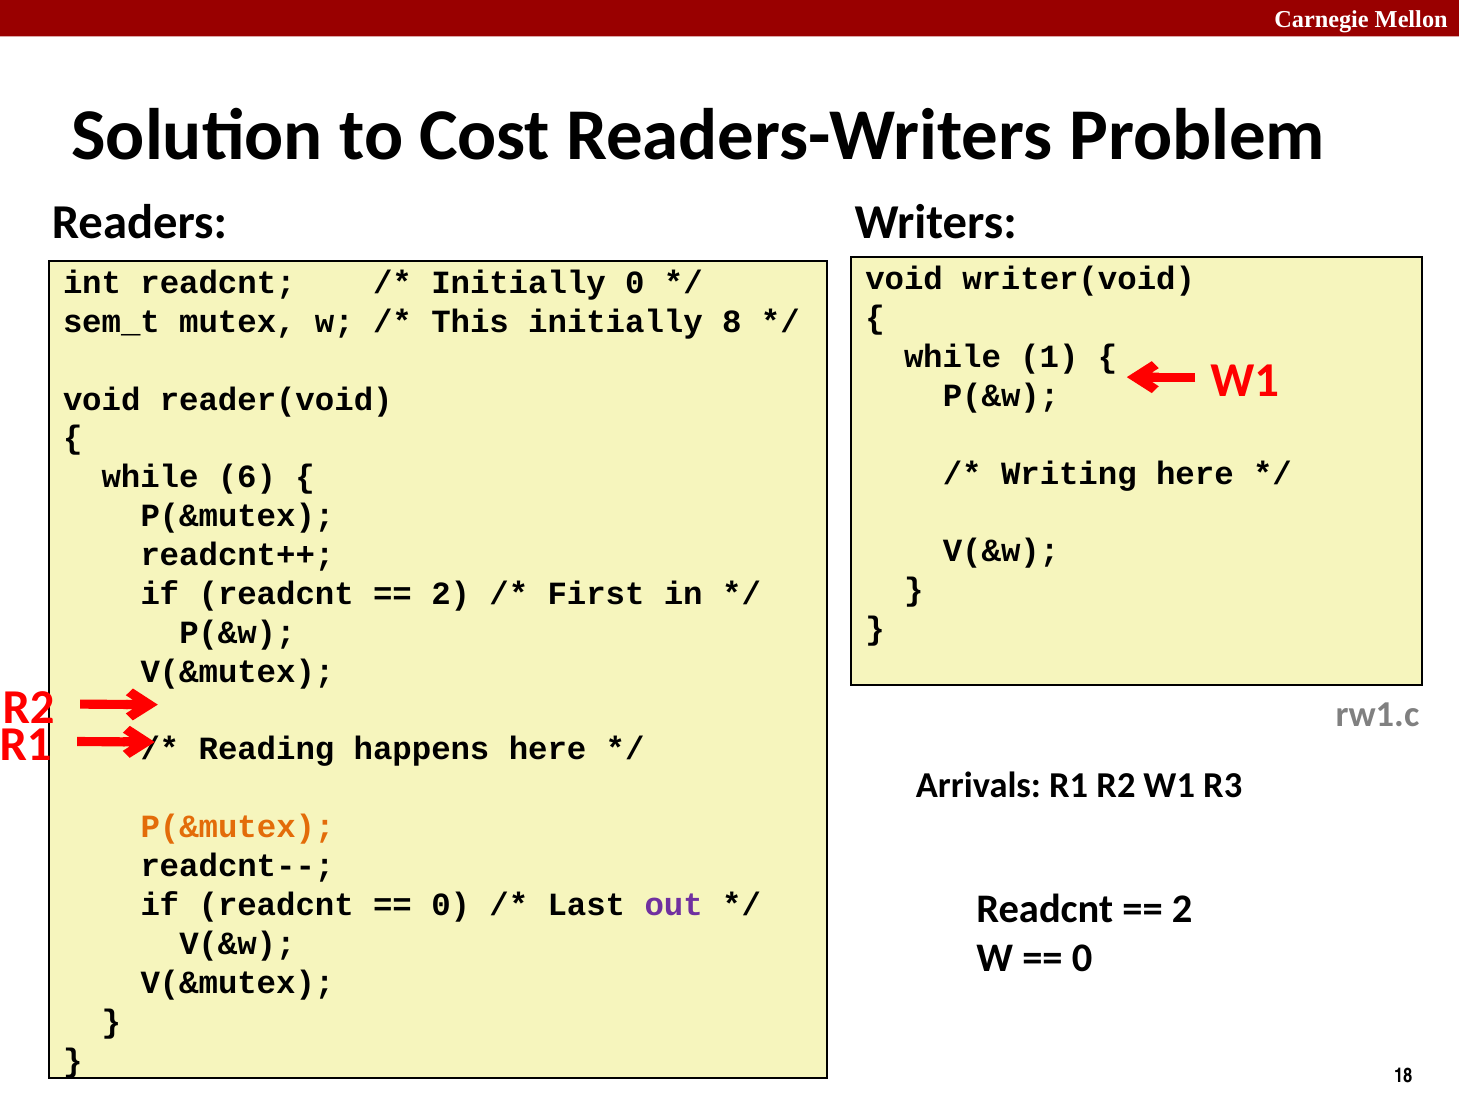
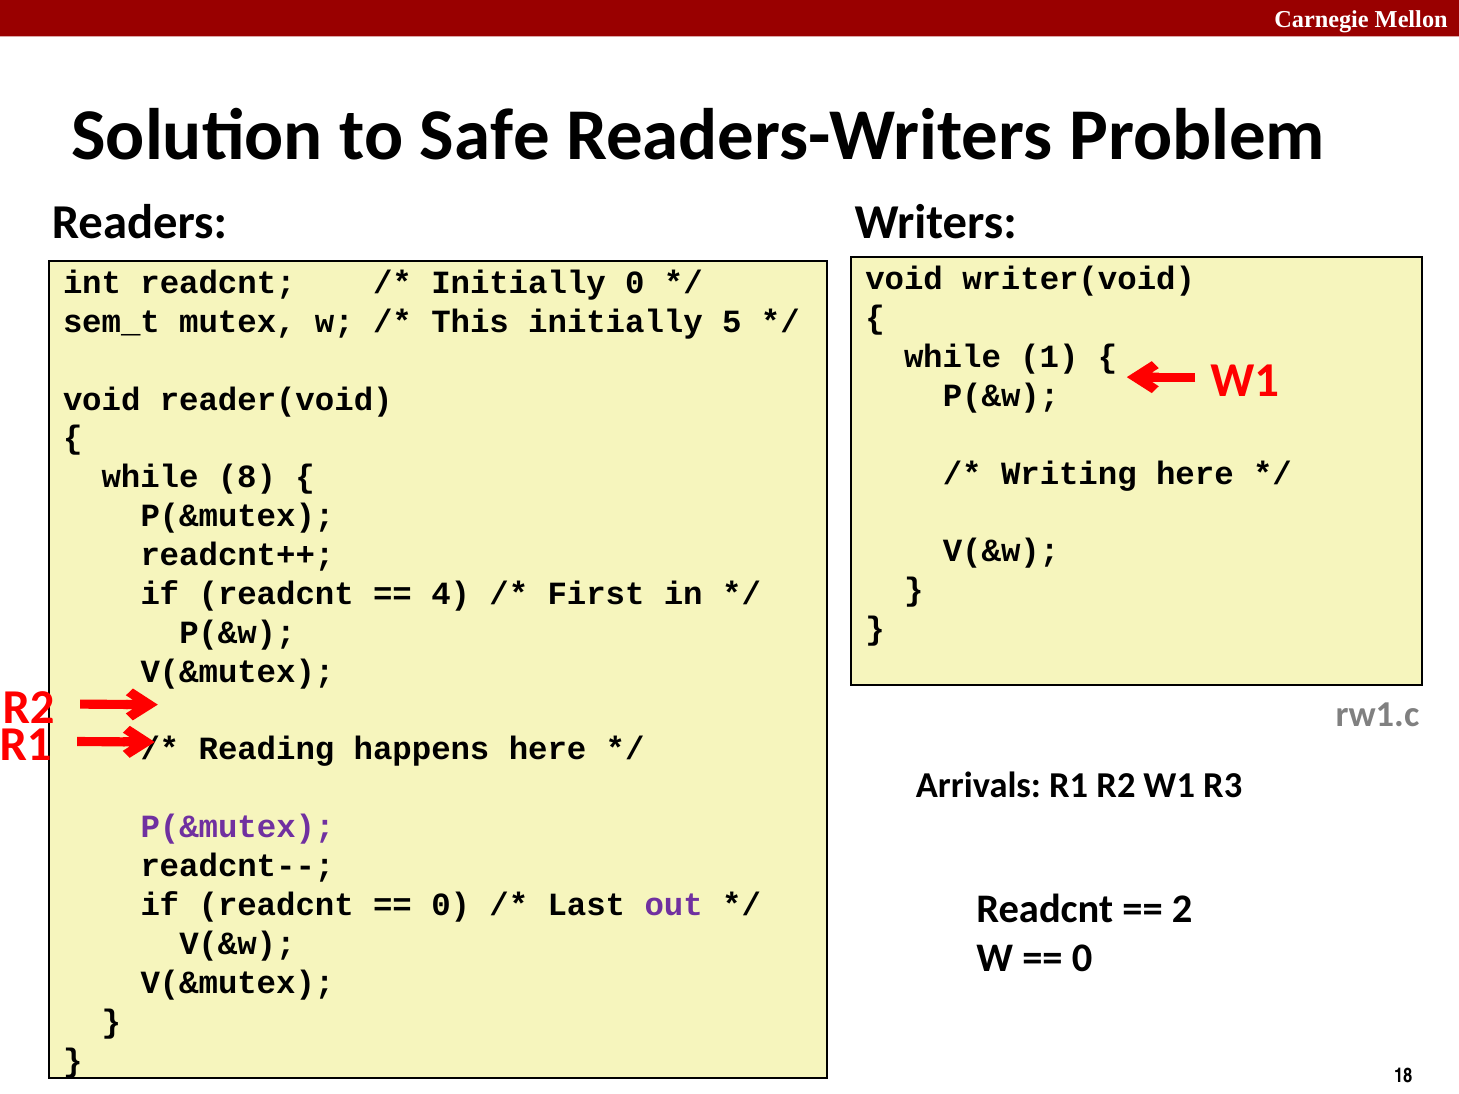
Cost: Cost -> Safe
8: 8 -> 5
6: 6 -> 8
2 at (451, 594): 2 -> 4
P(&mutex at (238, 827) colour: orange -> purple
